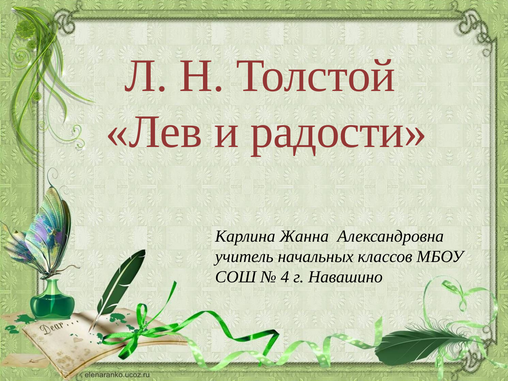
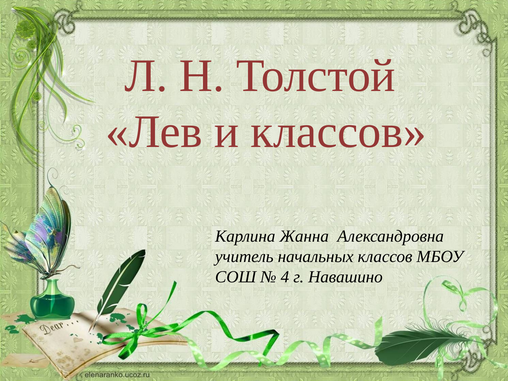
и радости: радости -> классов
